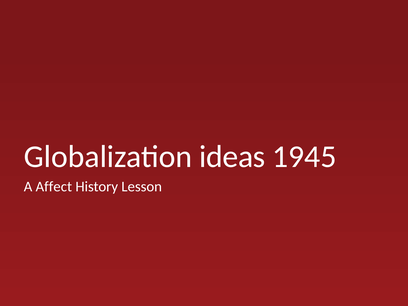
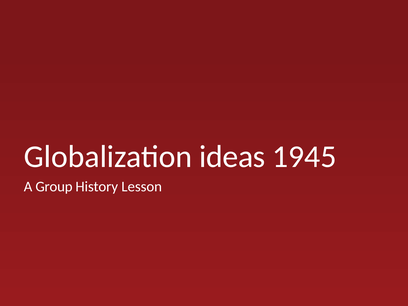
Affect: Affect -> Group
